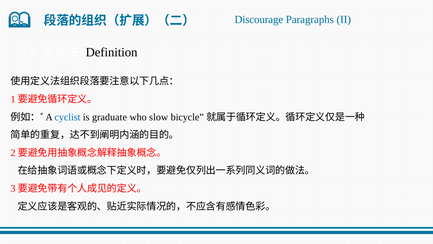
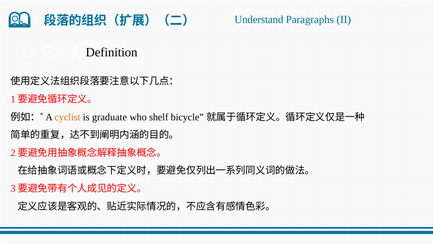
Discourage: Discourage -> Understand
cyclist colour: blue -> orange
slow: slow -> shelf
